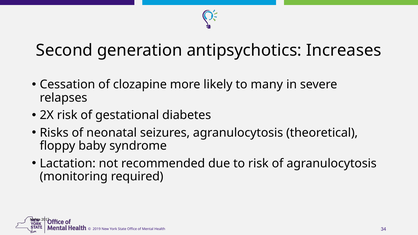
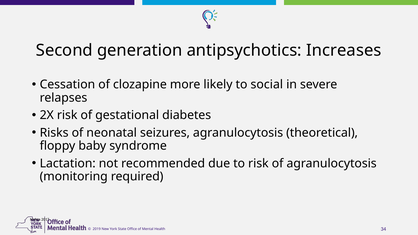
many: many -> social
